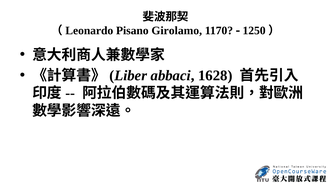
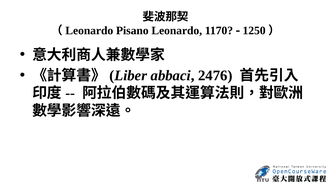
Girolamo: Girolamo -> Leonardo
1628: 1628 -> 2476
